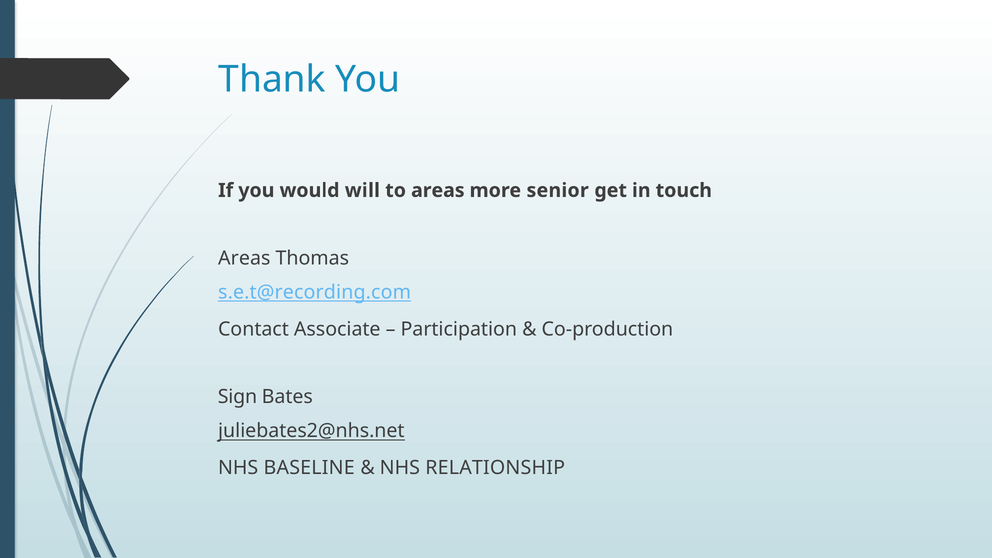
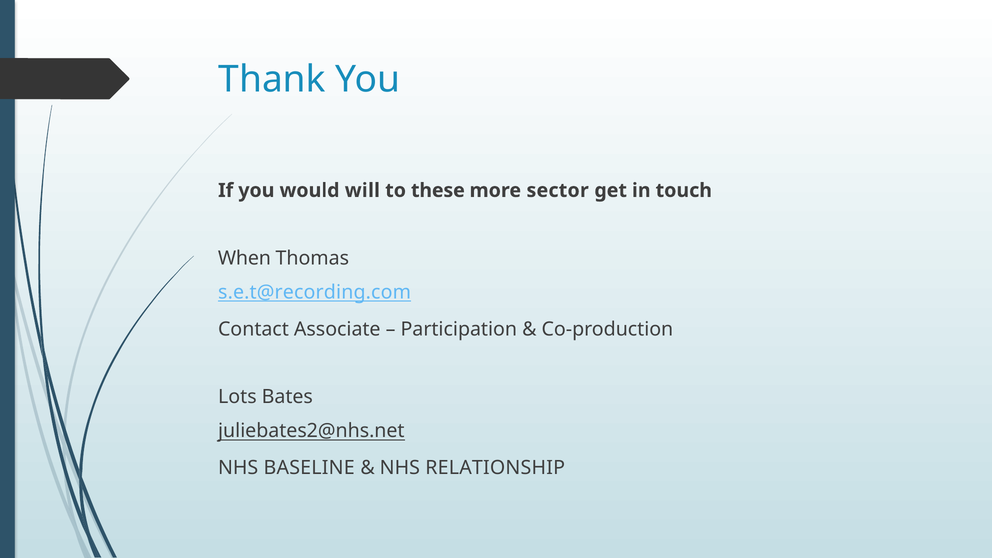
to areas: areas -> these
senior: senior -> sector
Areas at (244, 258): Areas -> When
Sign: Sign -> Lots
